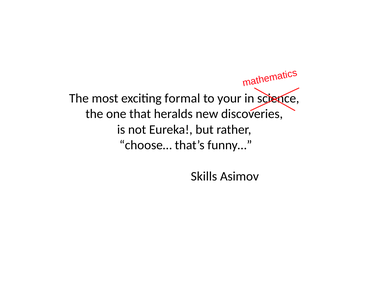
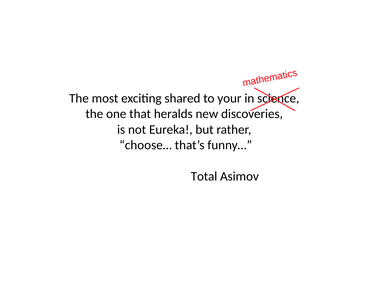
formal: formal -> shared
Skills: Skills -> Total
